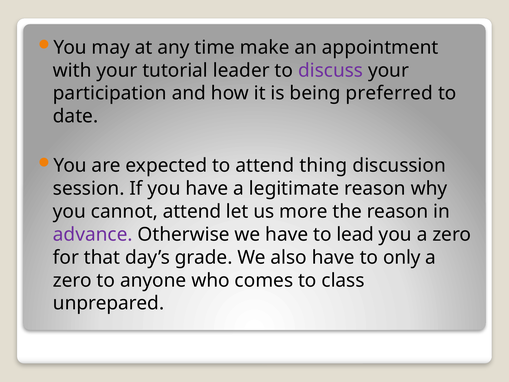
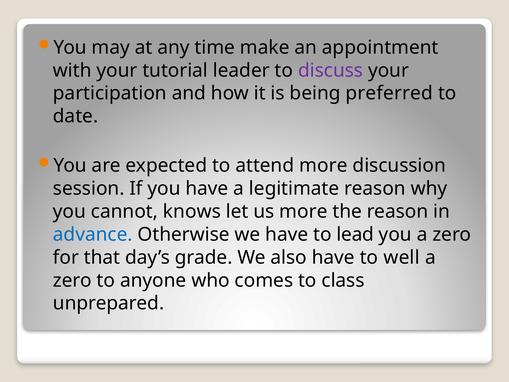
attend thing: thing -> more
cannot attend: attend -> knows
advance colour: purple -> blue
only: only -> well
